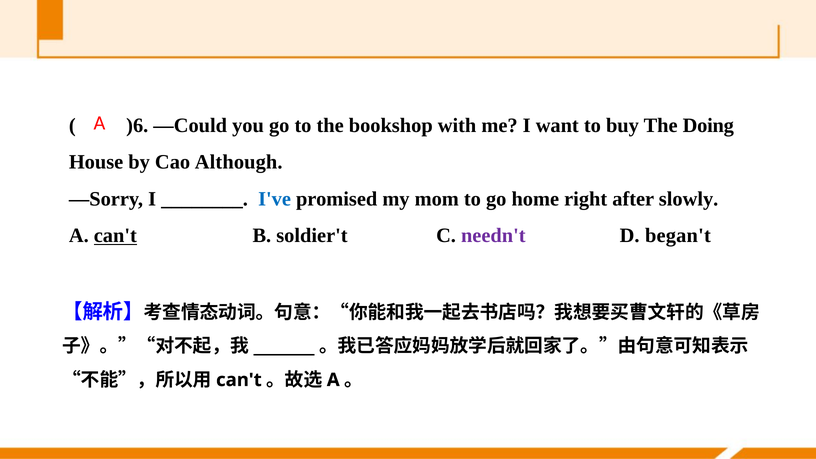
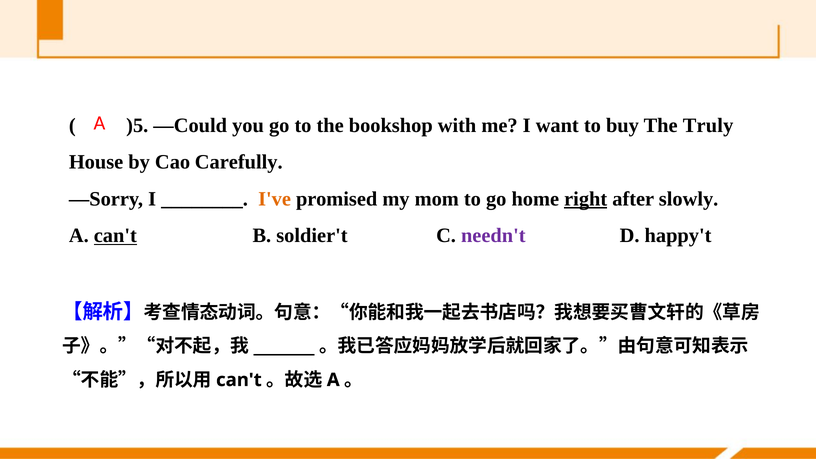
)6: )6 -> )5
Doing: Doing -> Truly
Although: Although -> Carefully
I've colour: blue -> orange
right underline: none -> present
began't: began't -> happy't
